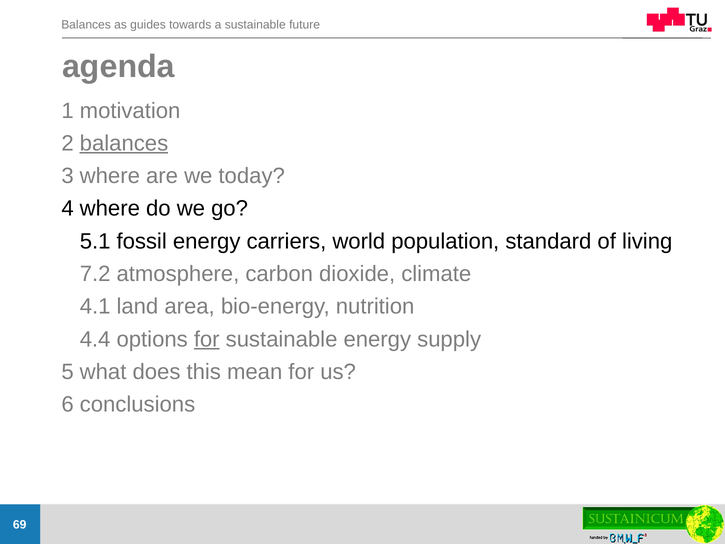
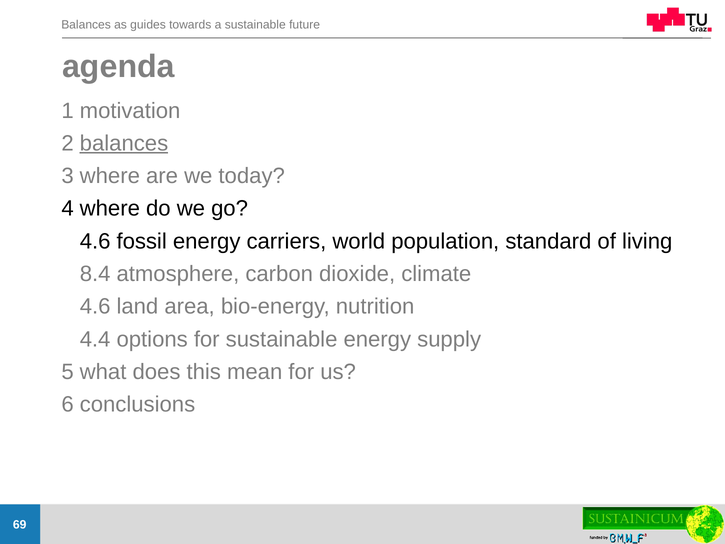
5.1 at (95, 241): 5.1 -> 4.6
7.2: 7.2 -> 8.4
4.1 at (95, 306): 4.1 -> 4.6
for at (207, 339) underline: present -> none
